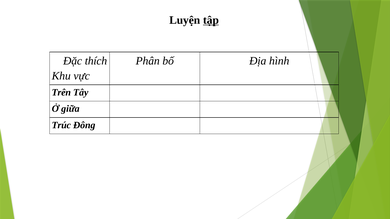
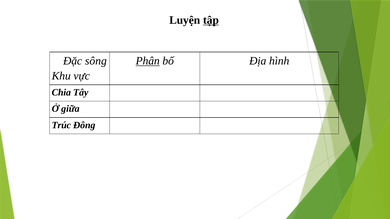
thích: thích -> sông
Phân underline: none -> present
Trên: Trên -> Chia
